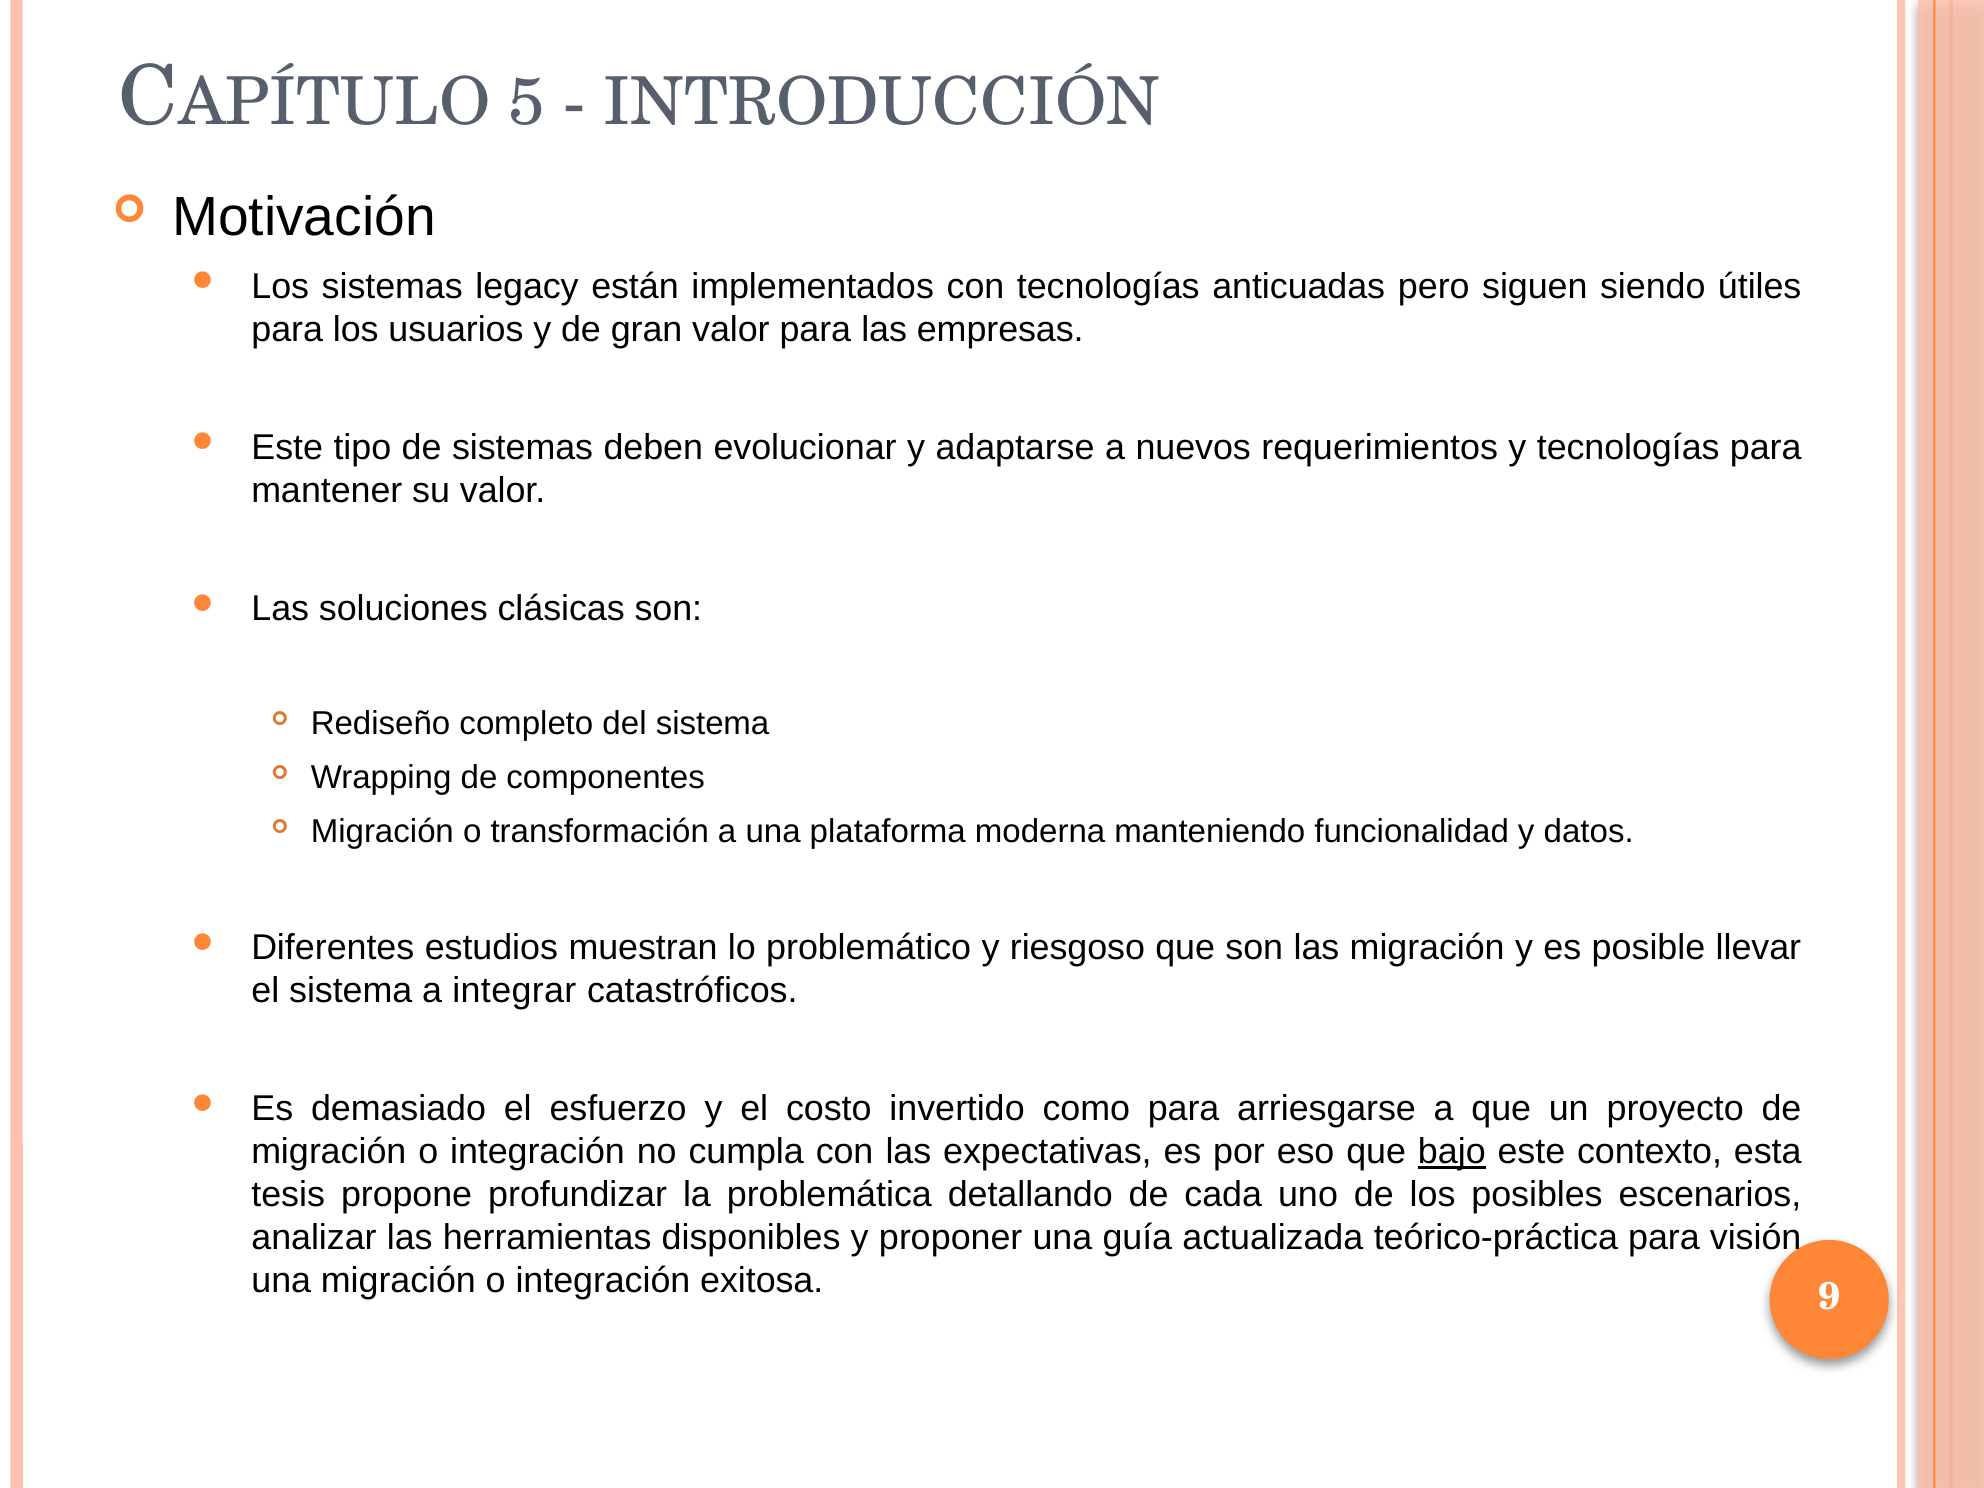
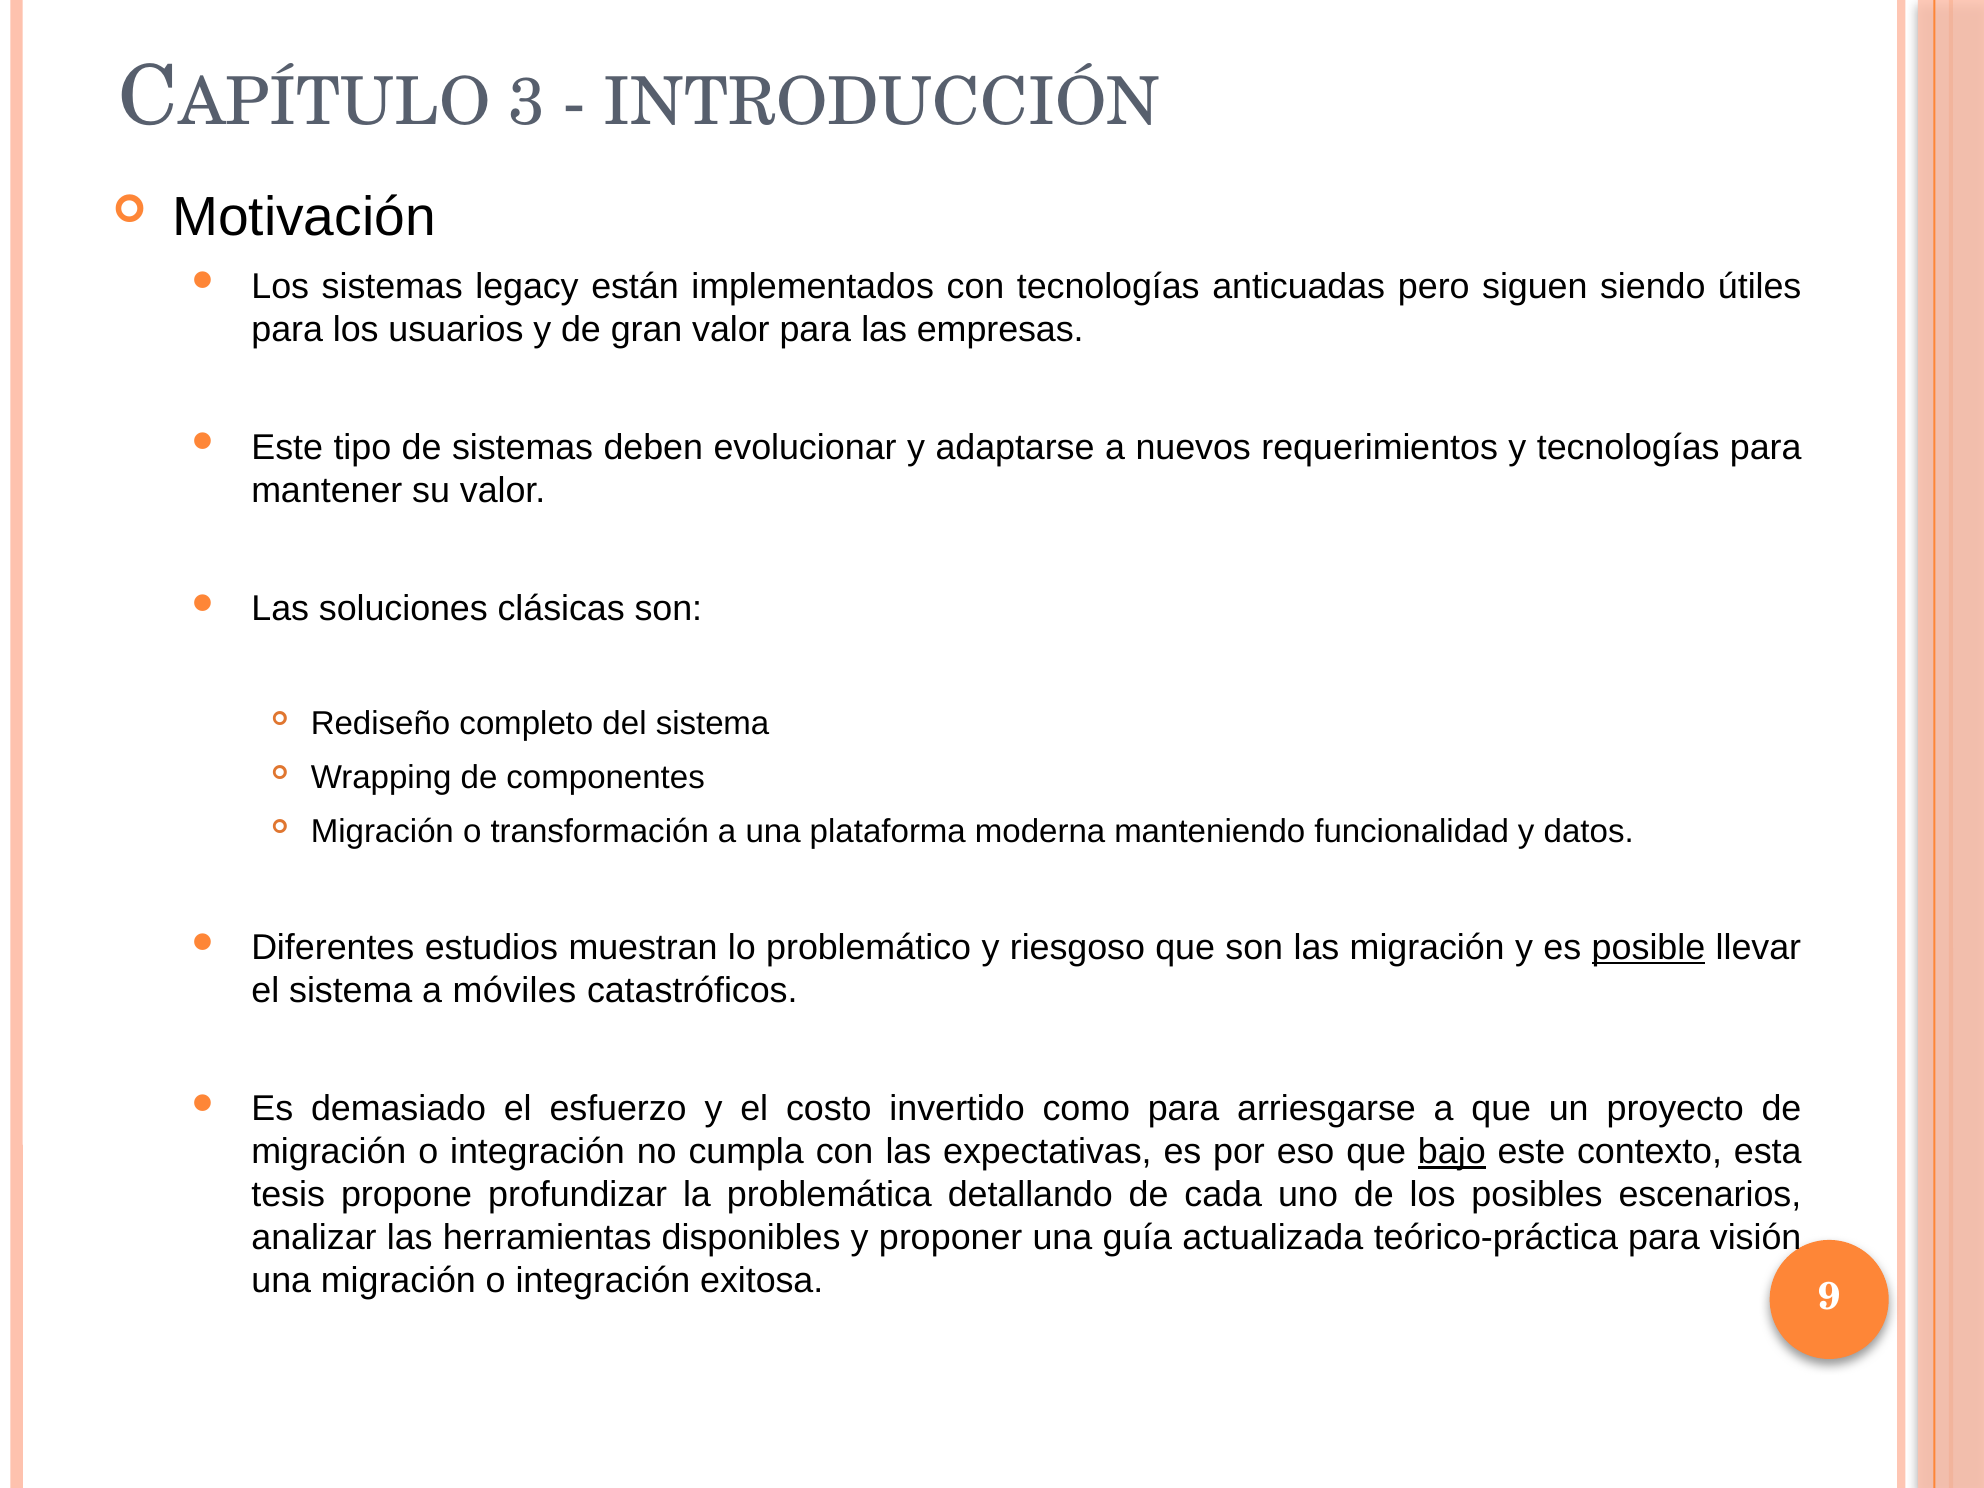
5: 5 -> 3
posible underline: none -> present
integrar: integrar -> móviles
